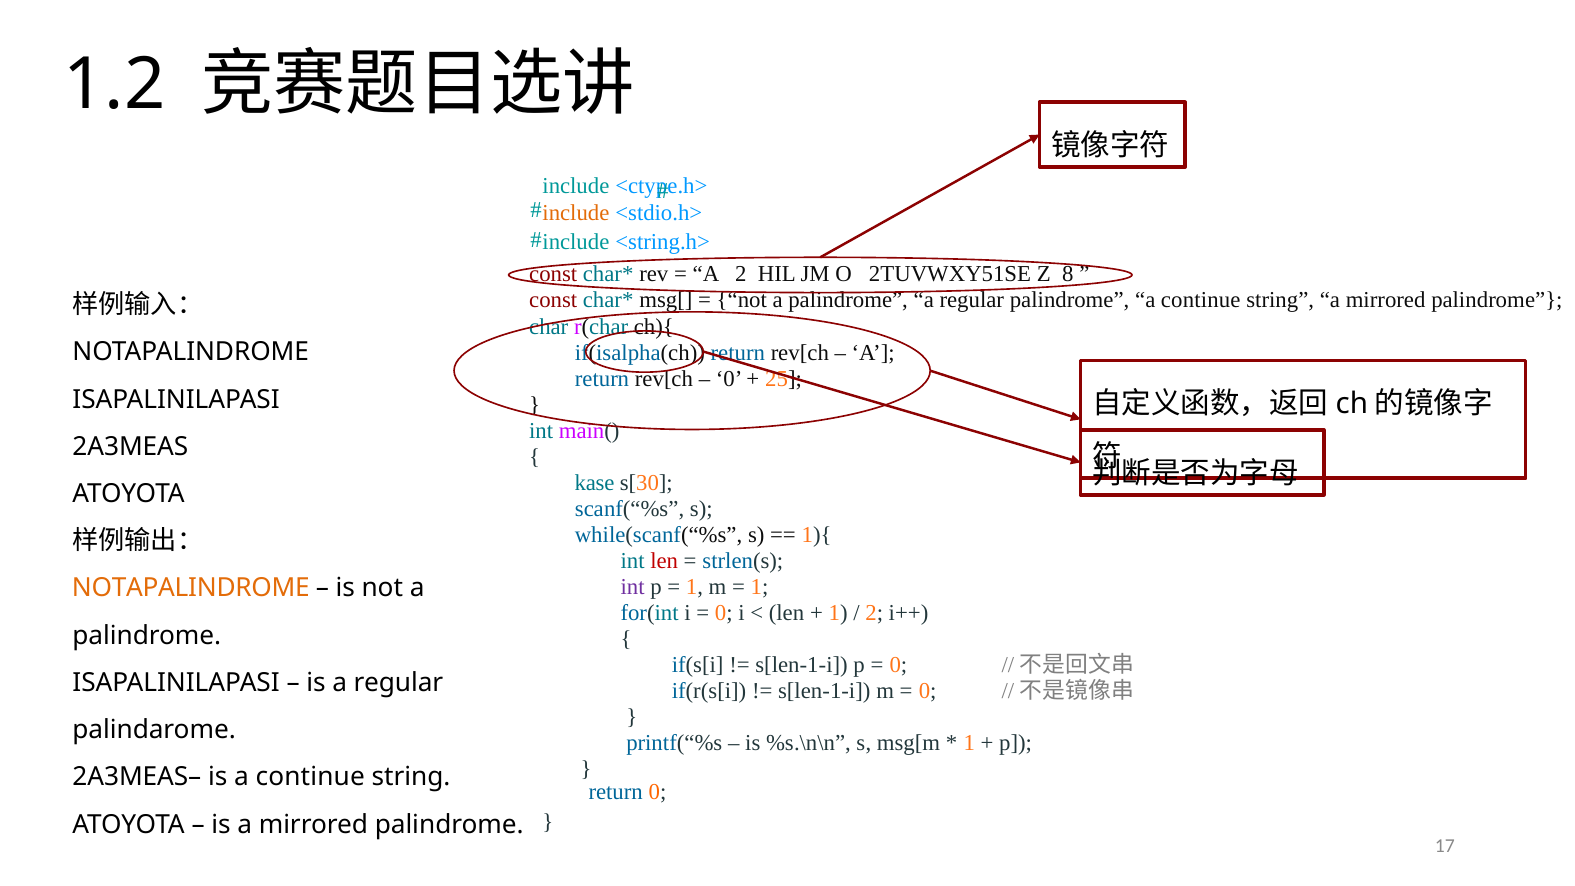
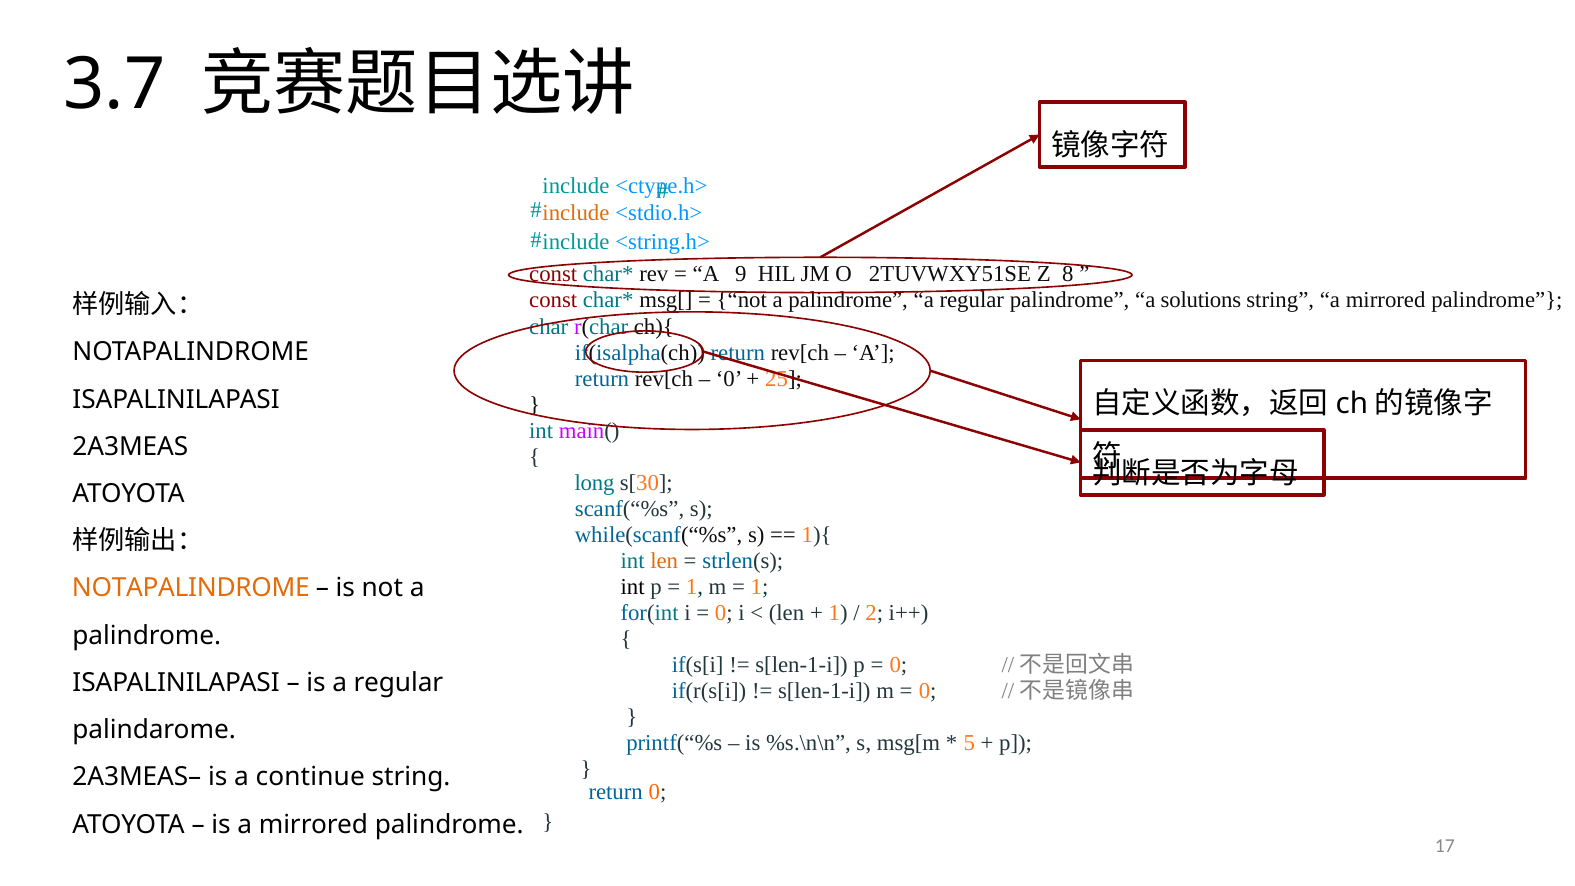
1.2: 1.2 -> 3.7
A 2: 2 -> 9
palindrome a continue: continue -> solutions
kase: kase -> long
len at (664, 561) colour: red -> orange
int at (633, 587) colour: purple -> black
1 at (969, 743): 1 -> 5
